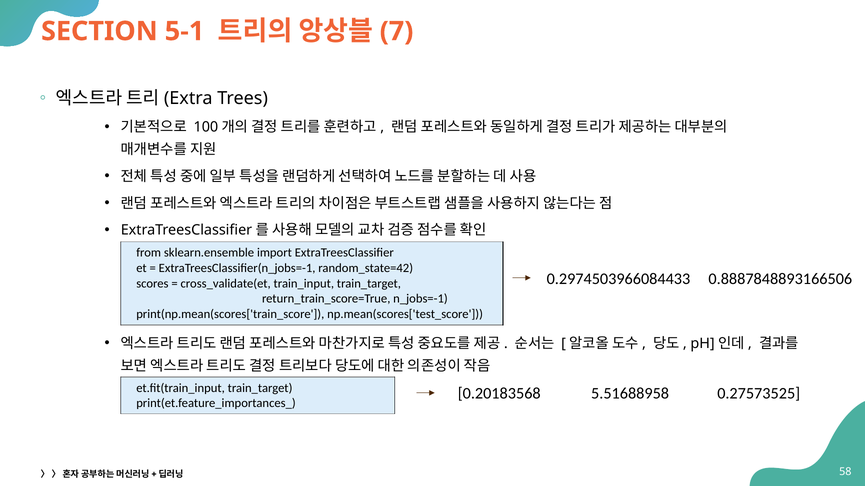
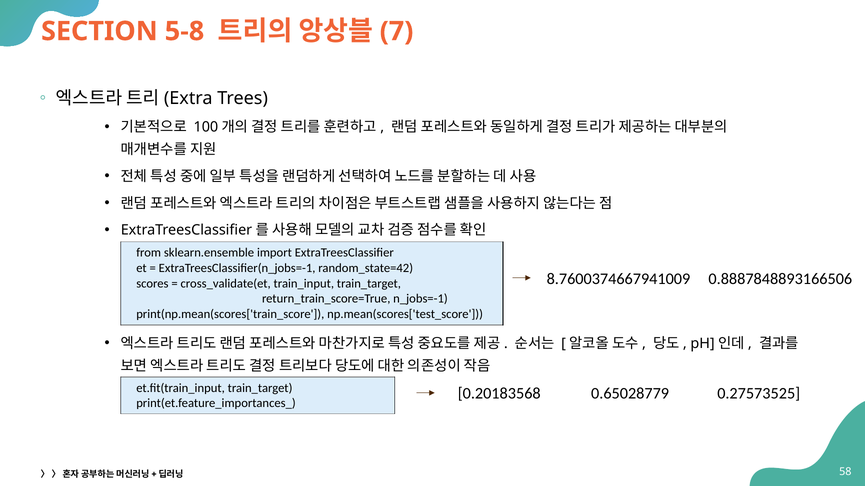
5-1: 5-1 -> 5-8
0.2974503966084433: 0.2974503966084433 -> 8.7600374667941009
5.51688958: 5.51688958 -> 0.65028779
